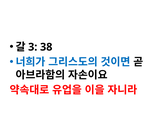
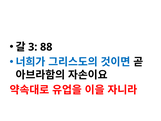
38: 38 -> 88
